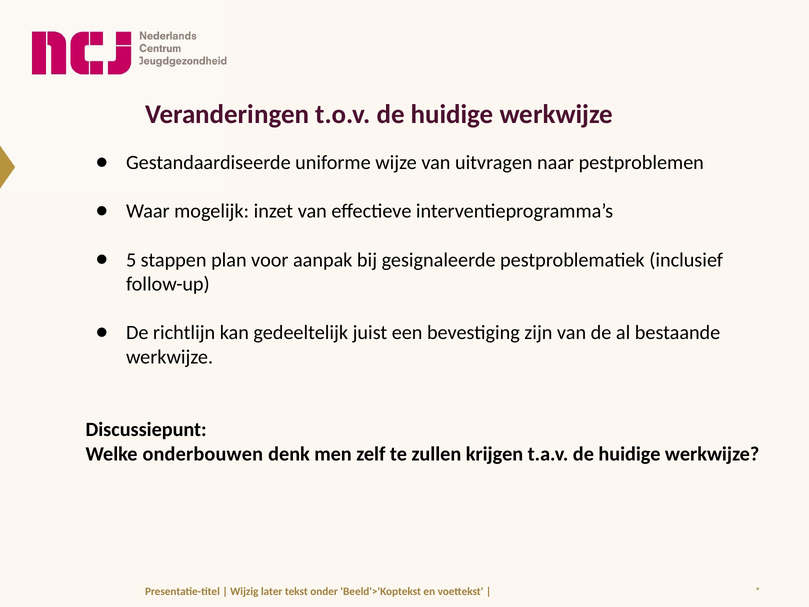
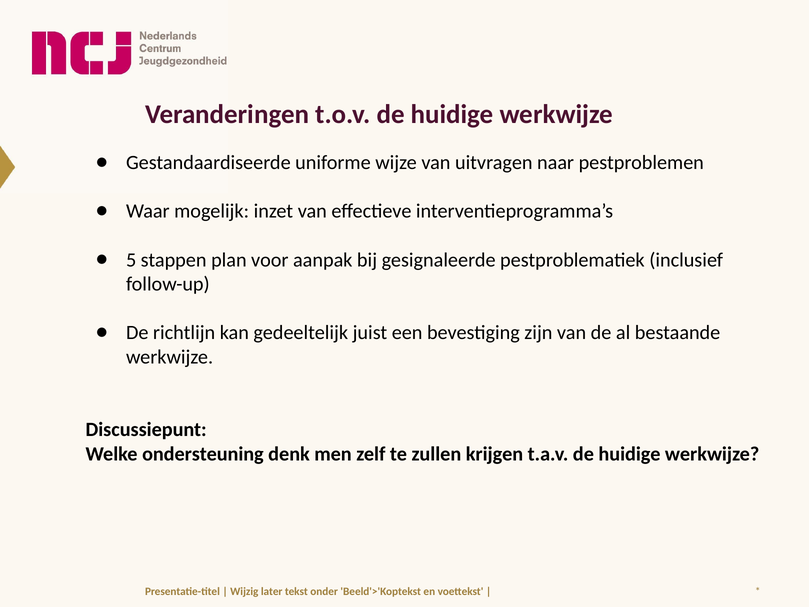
onderbouwen: onderbouwen -> ondersteuning
